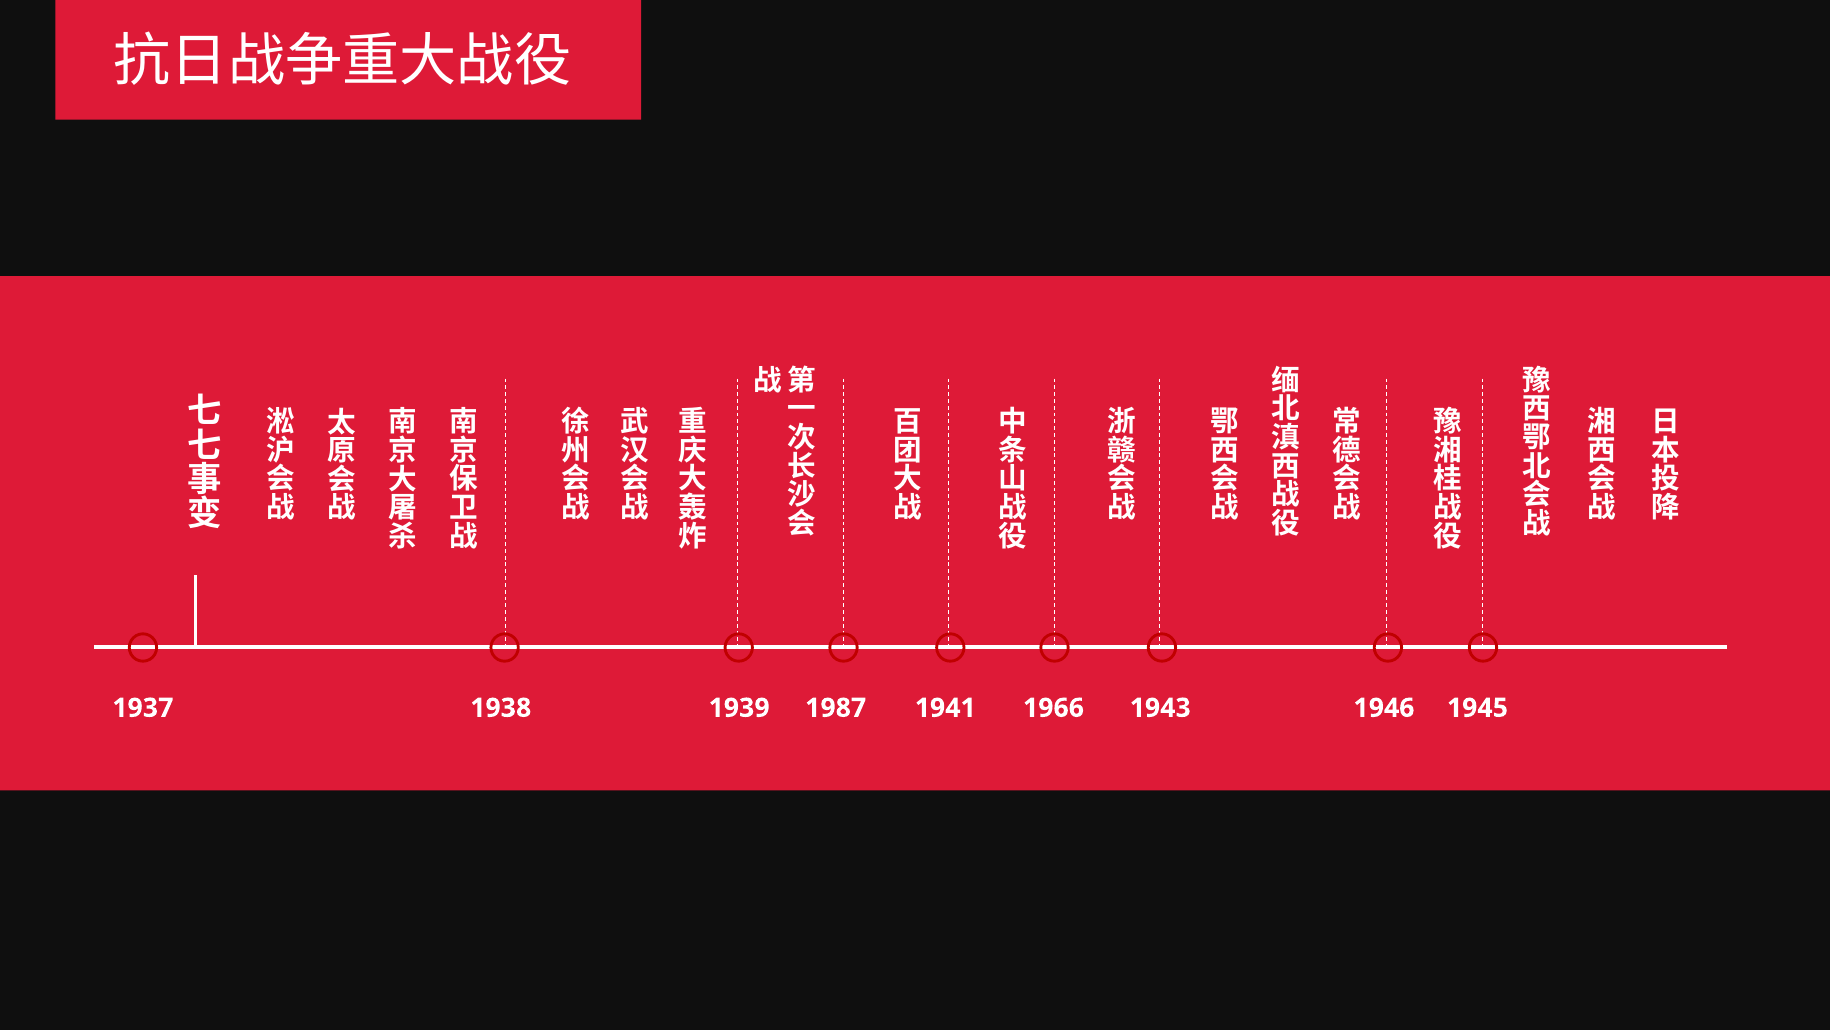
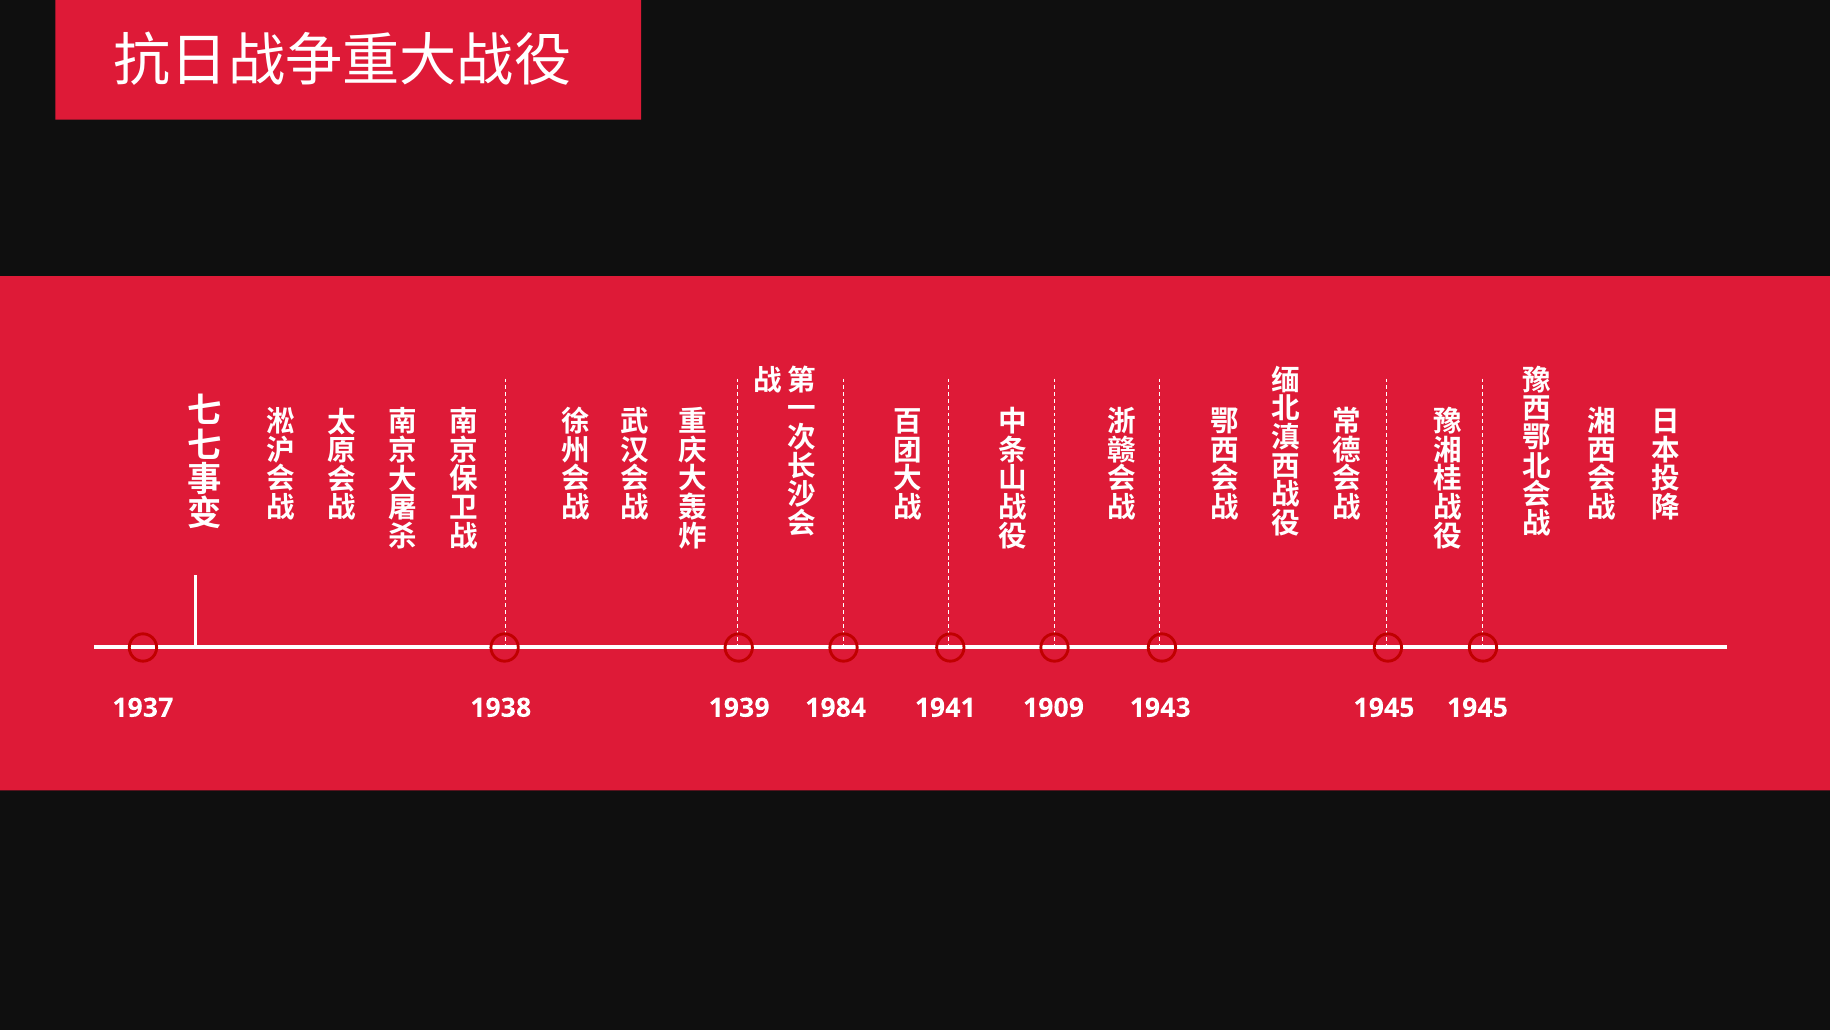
1987: 1987 -> 1984
1966: 1966 -> 1909
1943 1946: 1946 -> 1945
